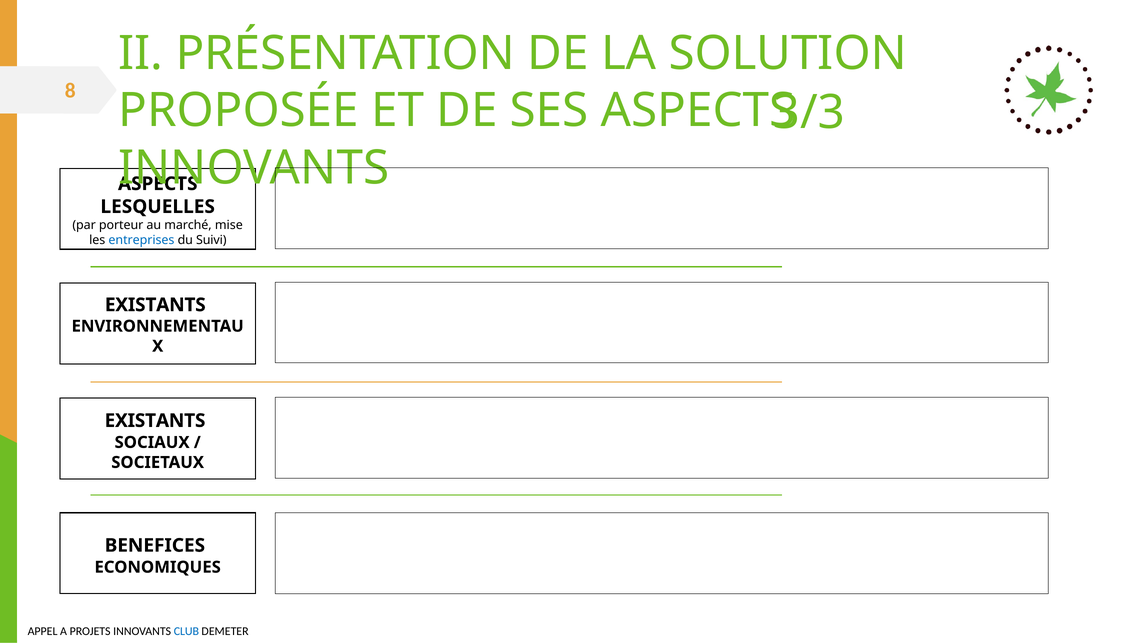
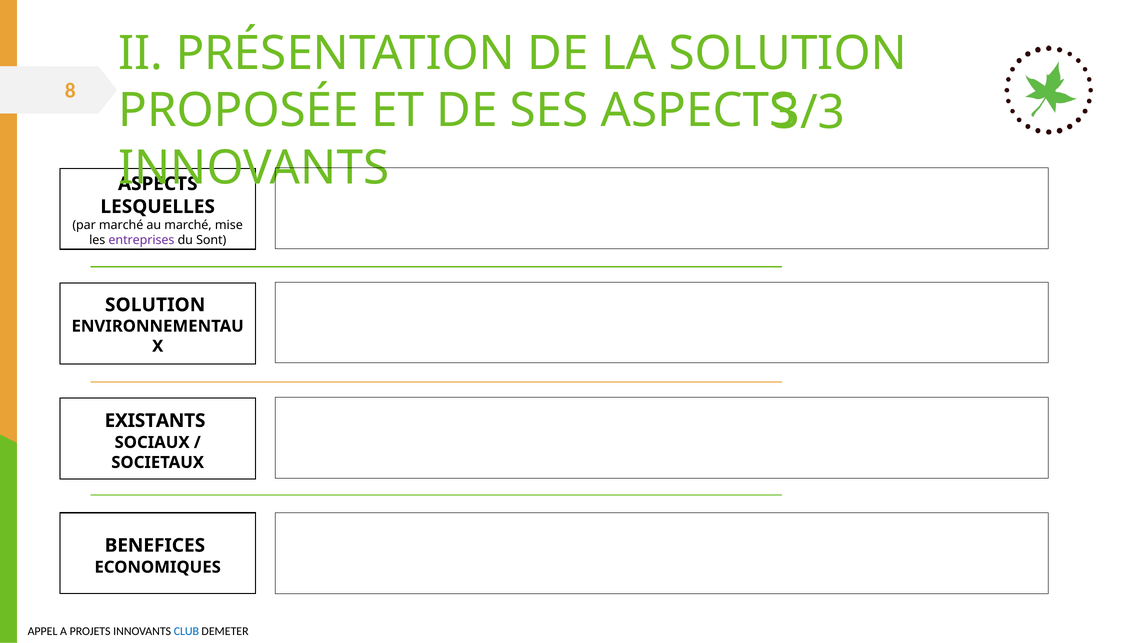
par porteur: porteur -> marché
entreprises colour: blue -> purple
Suivi: Suivi -> Sont
EXISTANTS at (155, 305): EXISTANTS -> SOLUTION
